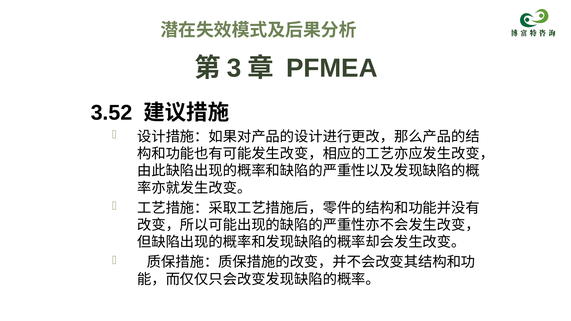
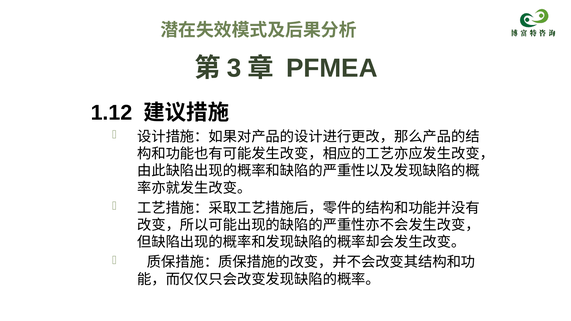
3.52: 3.52 -> 1.12
